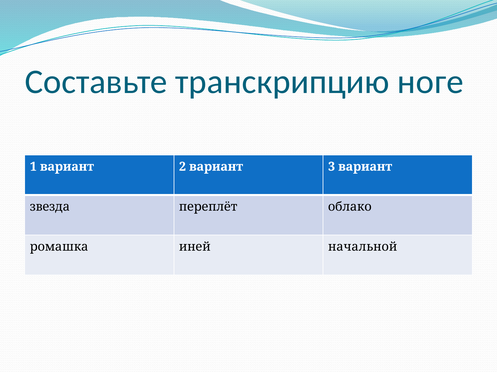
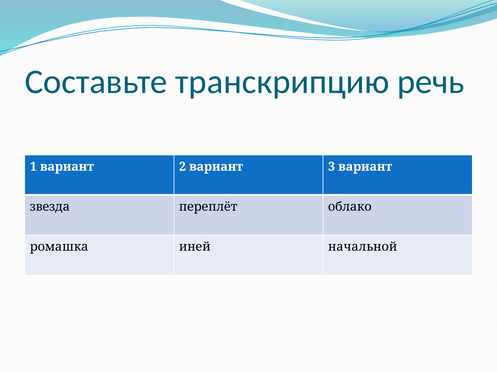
ноге: ноге -> речь
